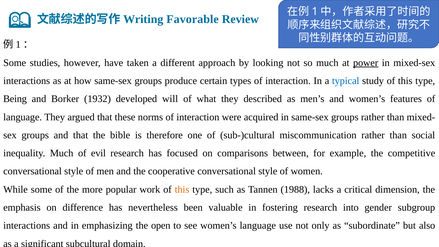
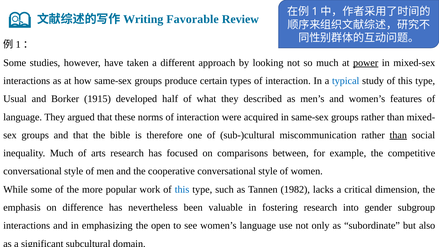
Being: Being -> Usual
1932: 1932 -> 1915
will: will -> half
than at (398, 135) underline: none -> present
evil: evil -> arts
this at (182, 189) colour: orange -> blue
1988: 1988 -> 1982
